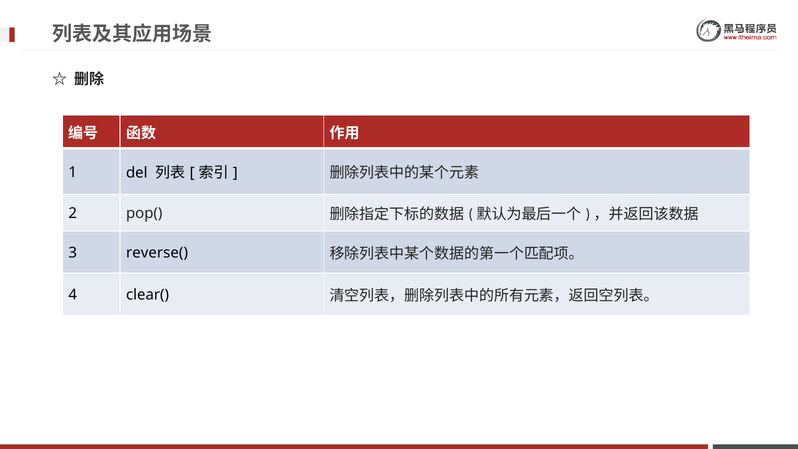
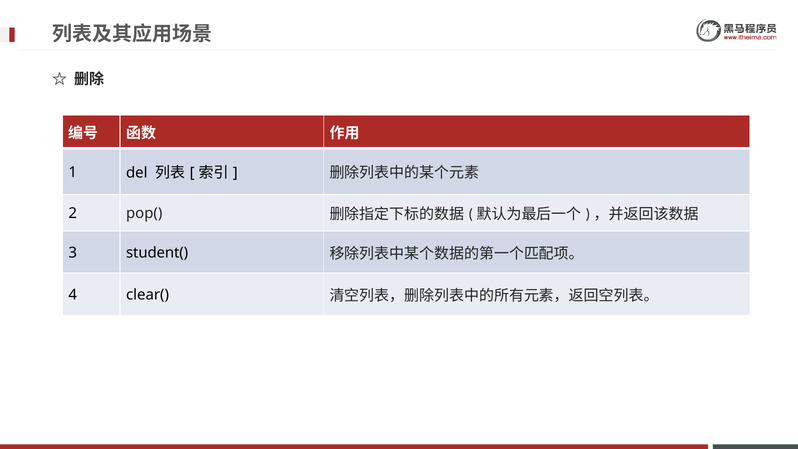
reverse(: reverse( -> student(
